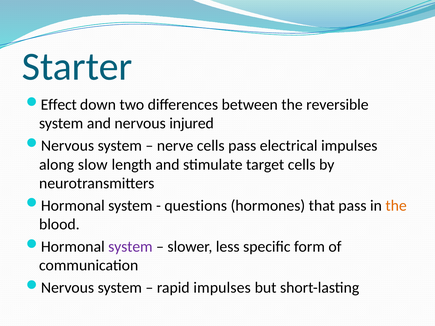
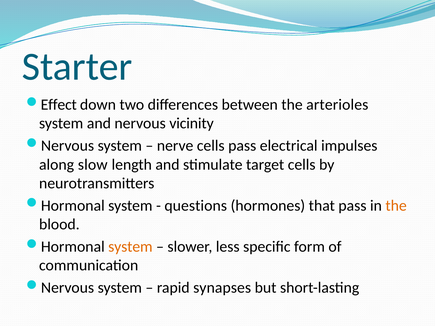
reversible: reversible -> arterioles
injured: injured -> vicinity
system at (130, 247) colour: purple -> orange
rapid impulses: impulses -> synapses
